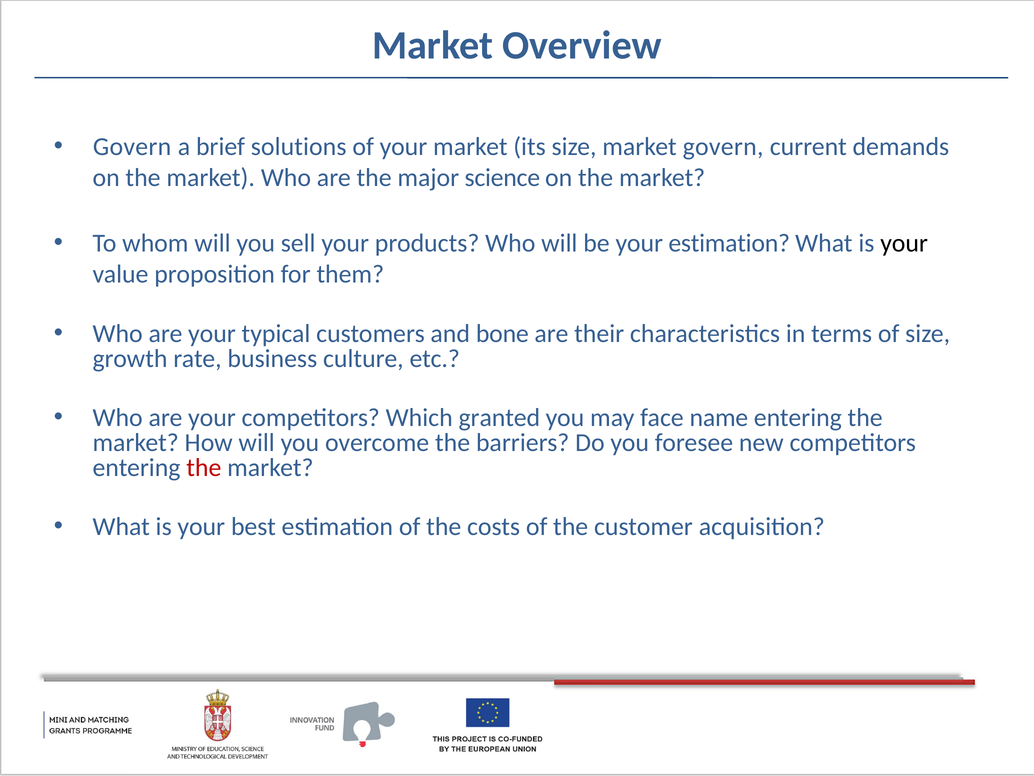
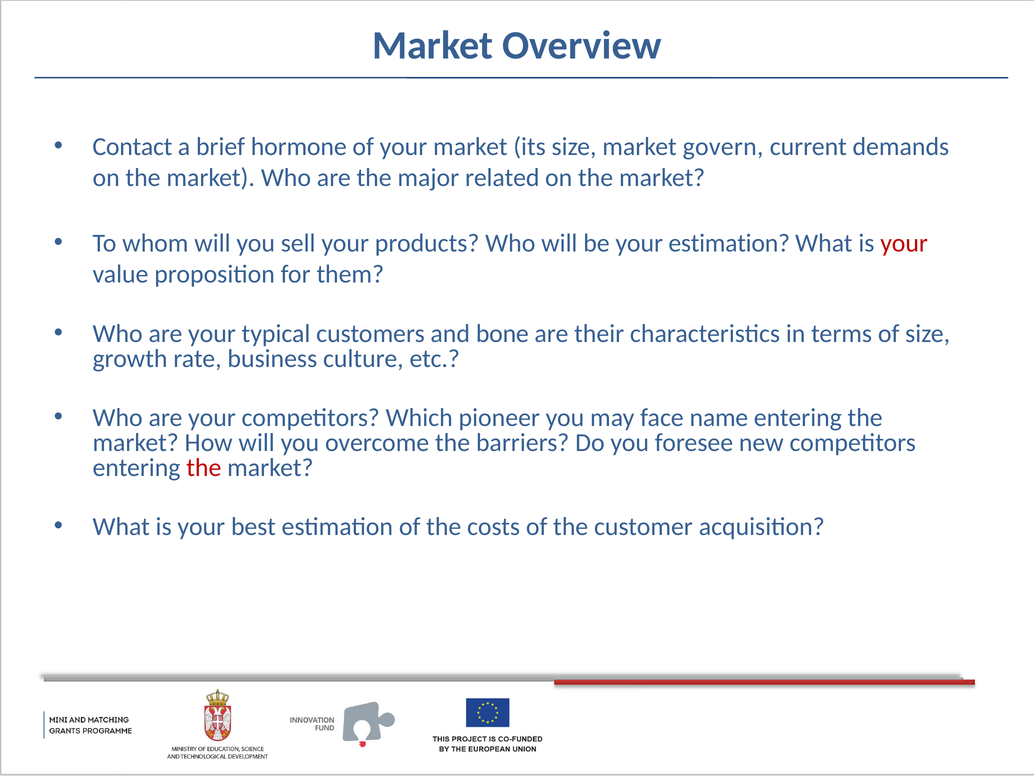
Govern at (132, 147): Govern -> Contact
solutions: solutions -> hormone
science: science -> related
your at (904, 243) colour: black -> red
granted: granted -> pioneer
